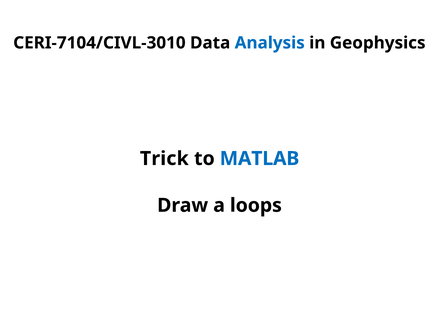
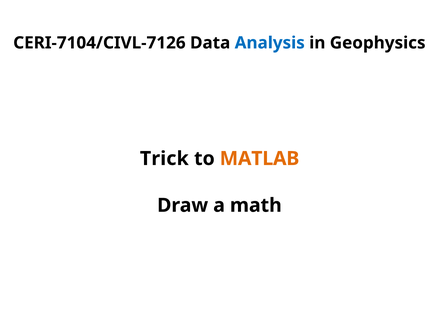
CERI-7104/CIVL-3010: CERI-7104/CIVL-3010 -> CERI-7104/CIVL-7126
MATLAB colour: blue -> orange
loops: loops -> math
